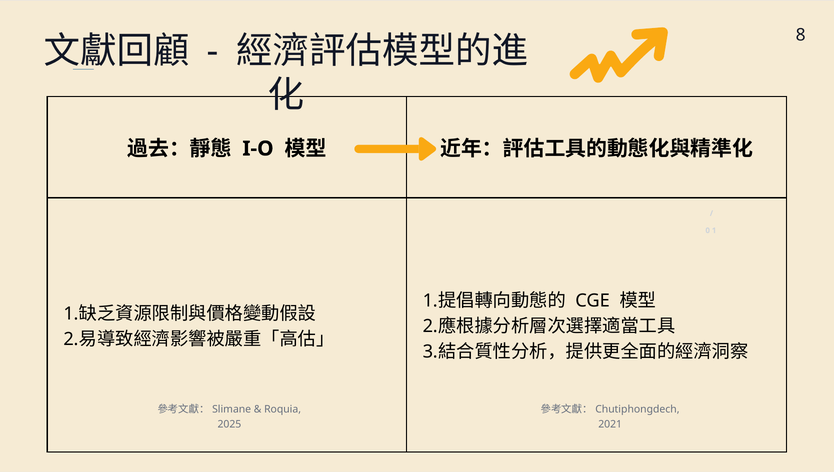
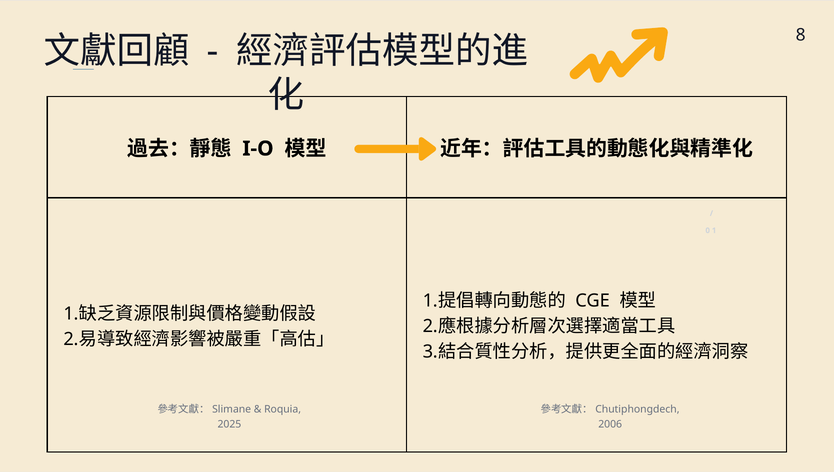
2021: 2021 -> 2006
